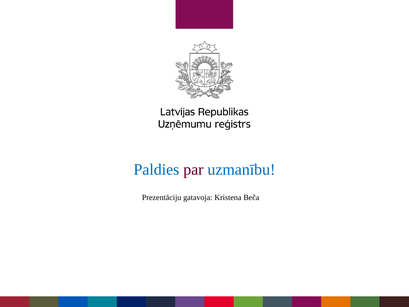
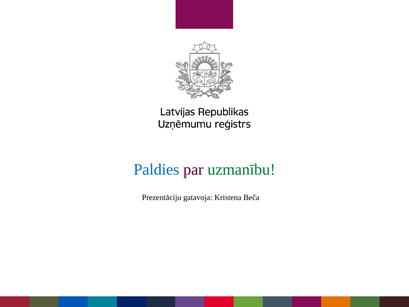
uzmanību colour: blue -> green
